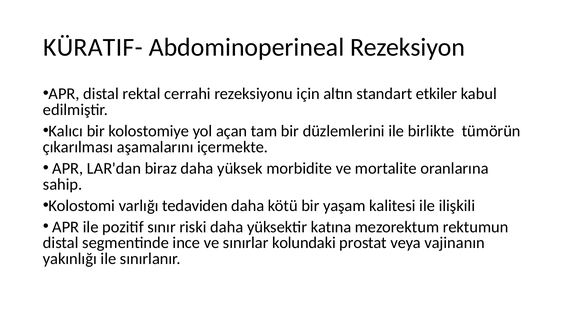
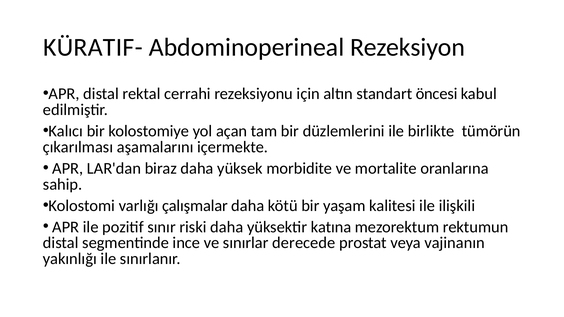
etkiler: etkiler -> öncesi
tedaviden: tedaviden -> çalışmalar
kolundaki: kolundaki -> derecede
